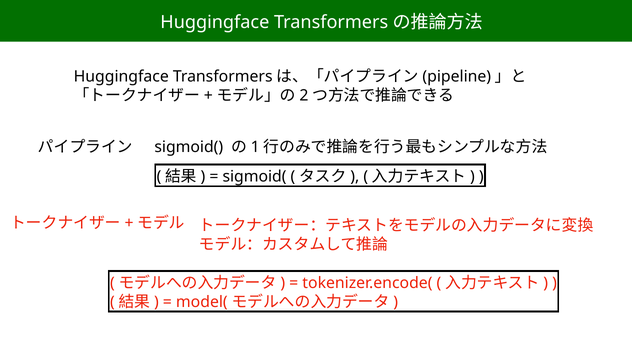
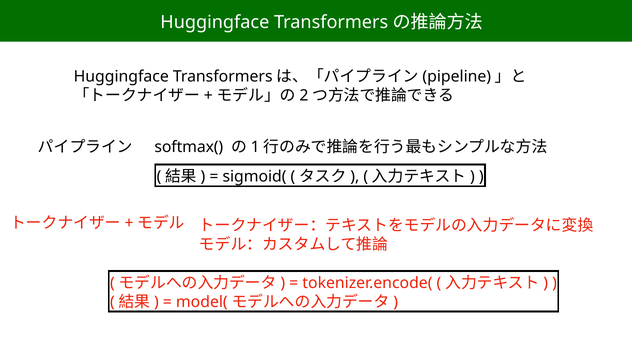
sigmoid( at (189, 147): sigmoid( -> softmax(
